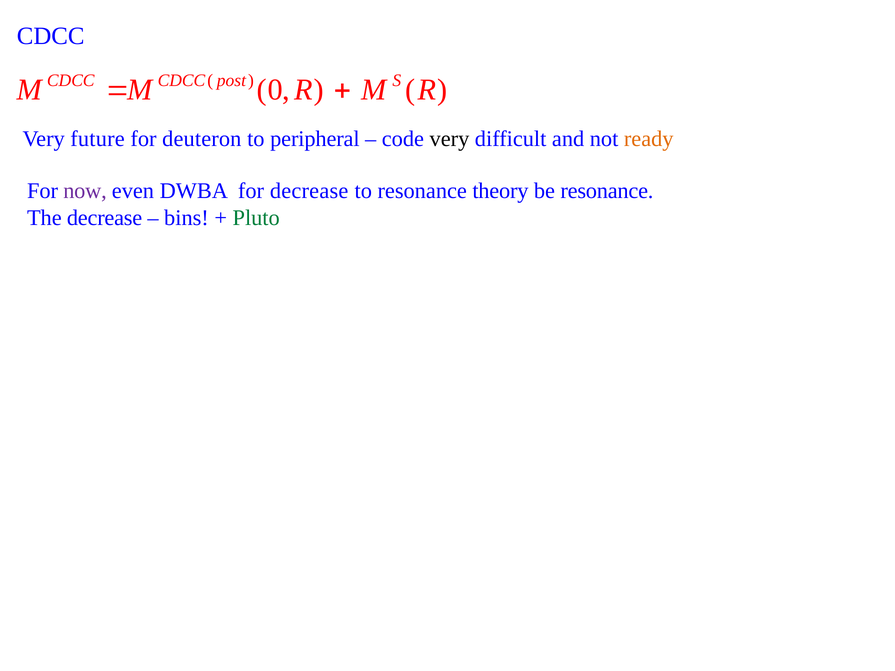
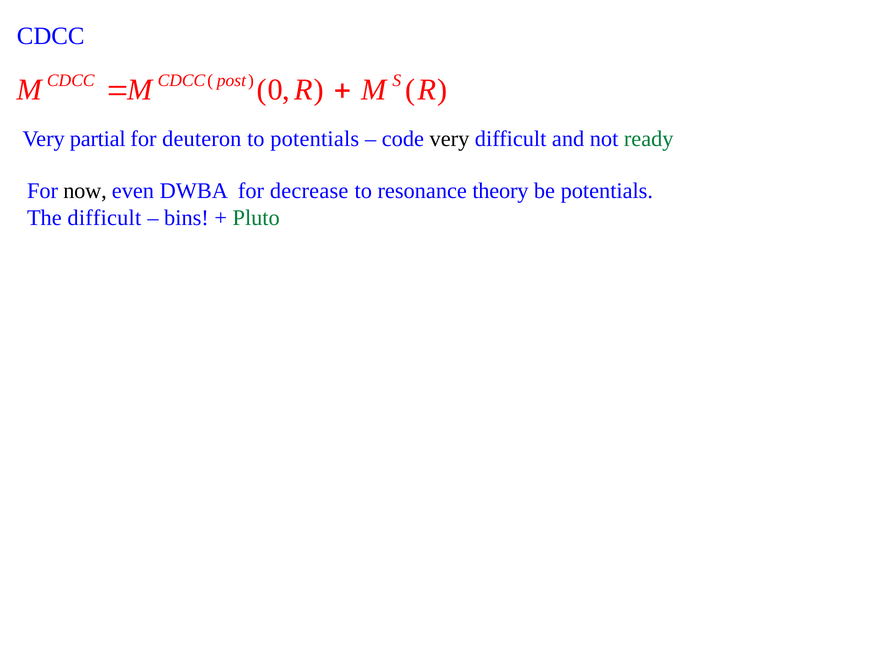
future: future -> partial
to peripheral: peripheral -> potentials
ready colour: orange -> green
now colour: purple -> black
be resonance: resonance -> potentials
The decrease: decrease -> difficult
